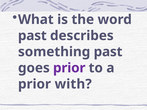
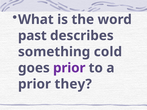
something past: past -> cold
with: with -> they
